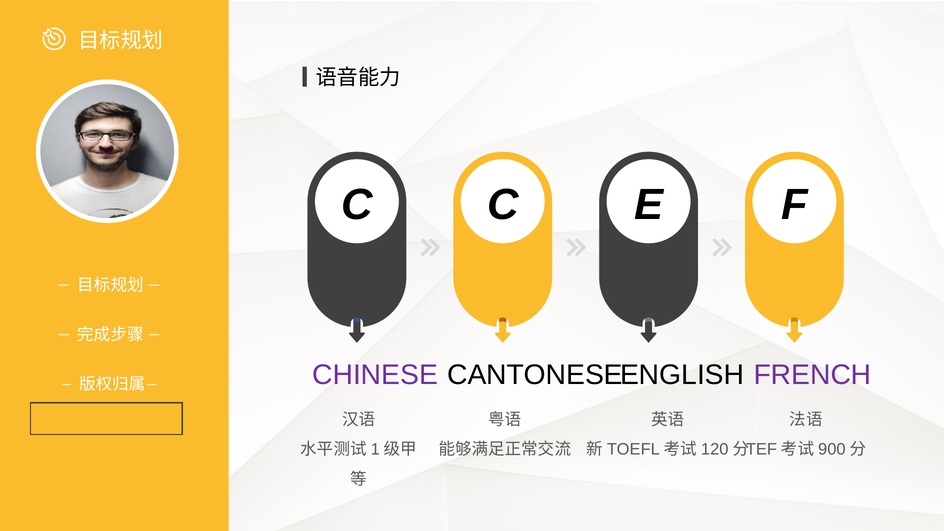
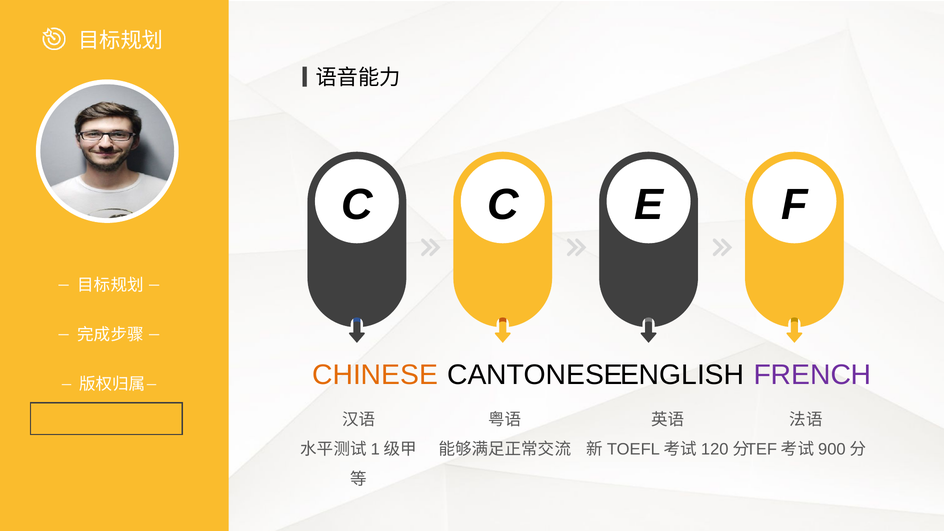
CHINESE colour: purple -> orange
